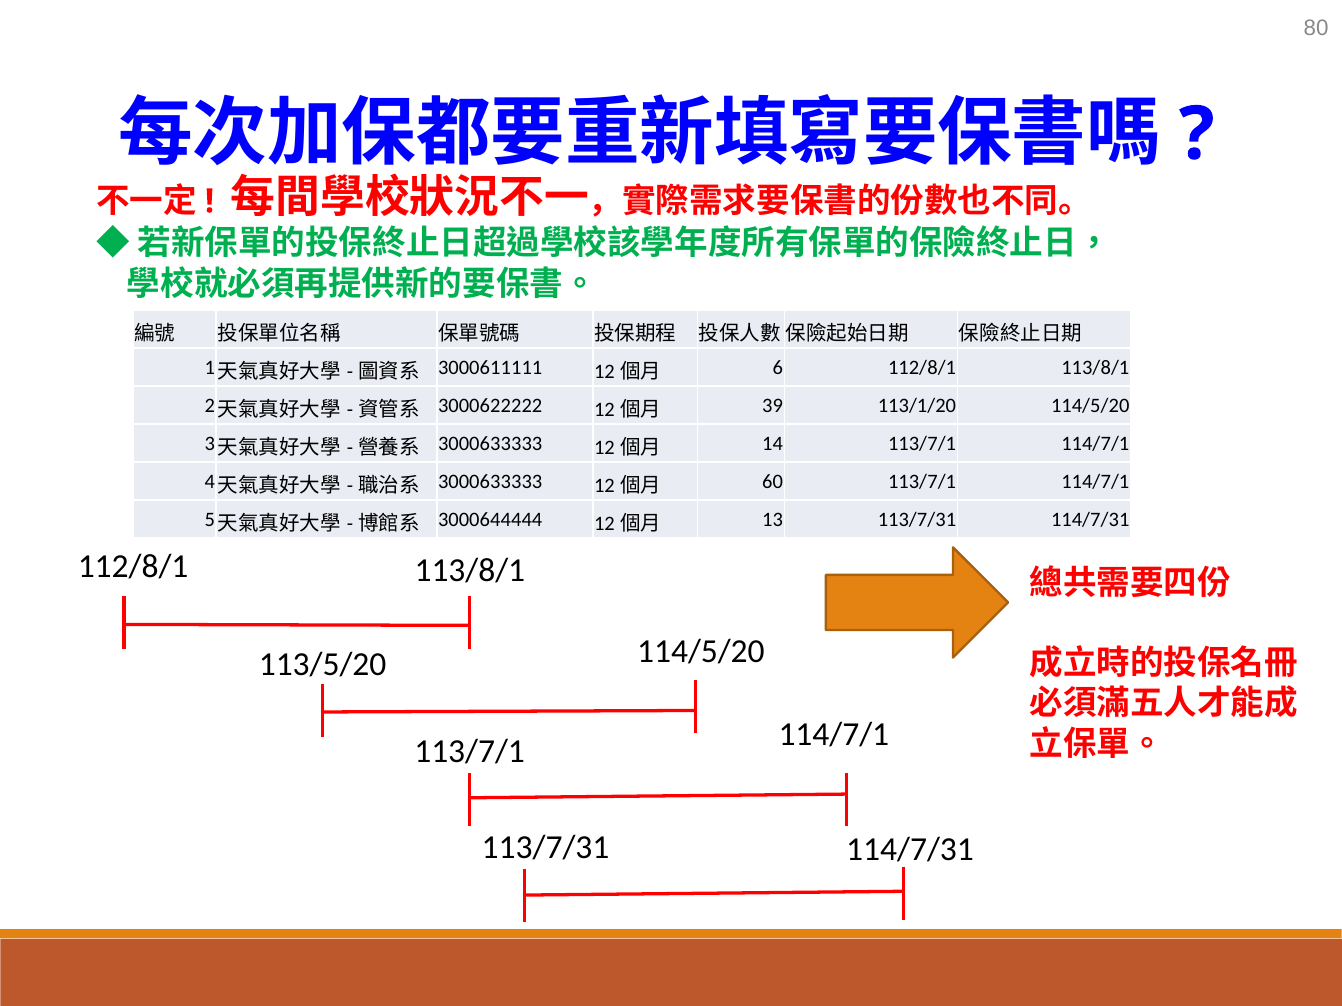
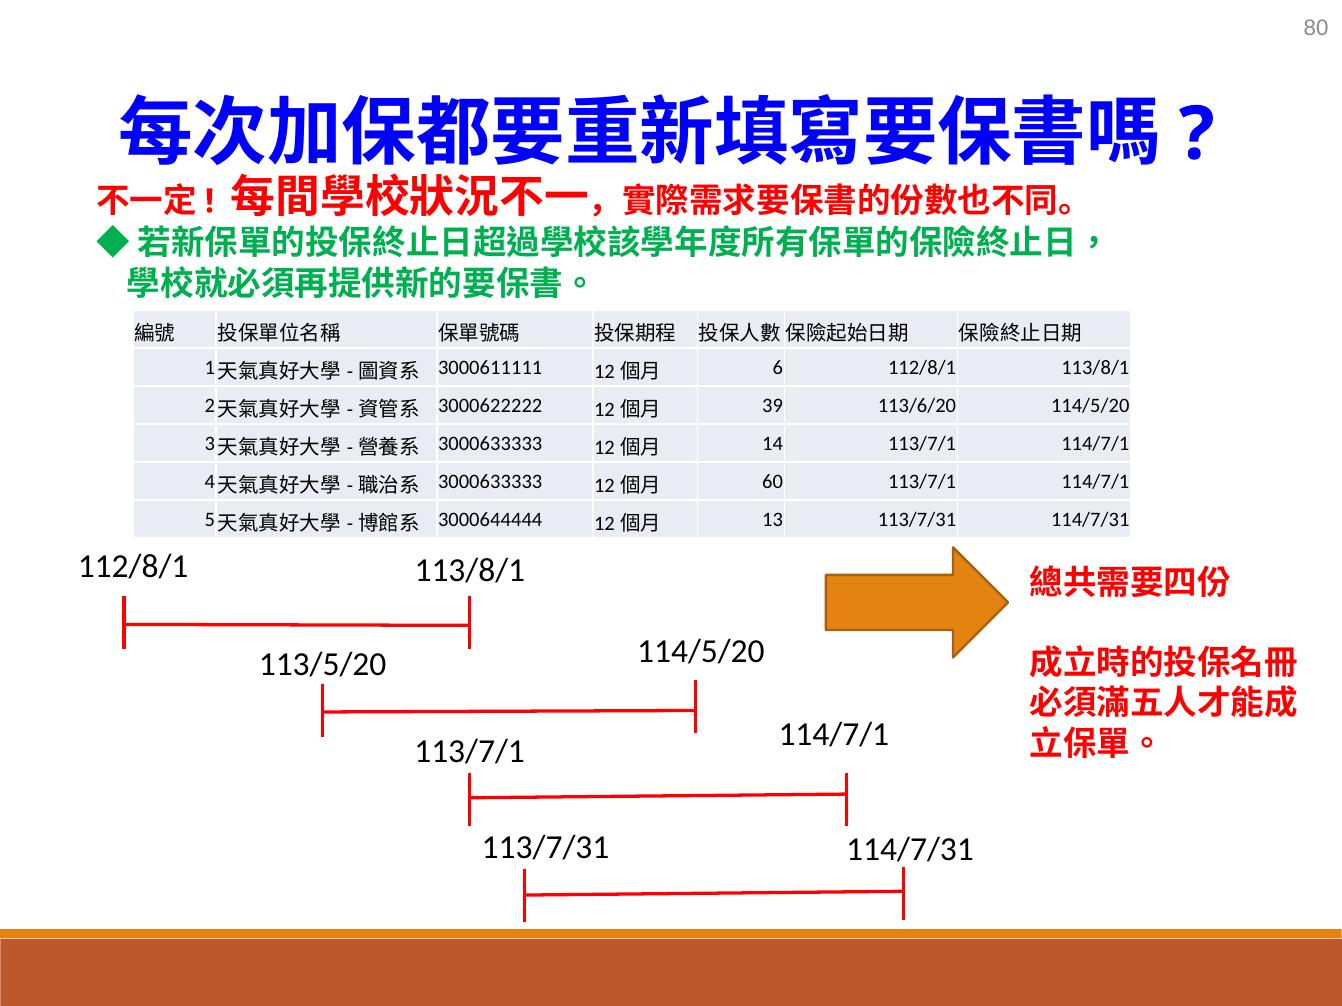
113/1/20: 113/1/20 -> 113/6/20
